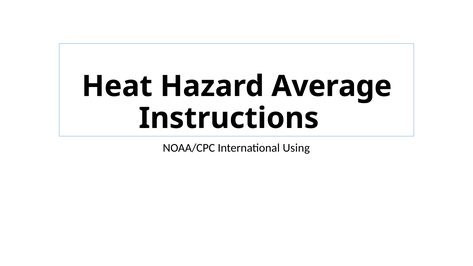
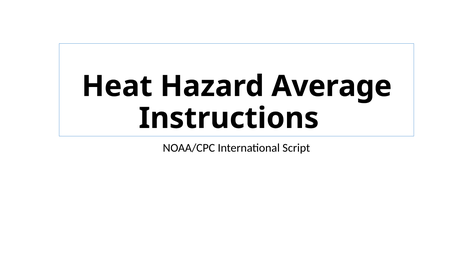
Using: Using -> Script
